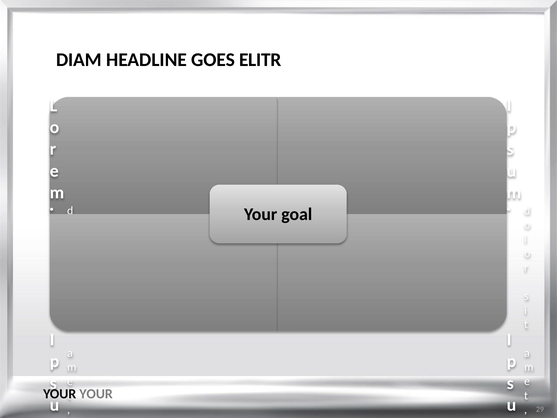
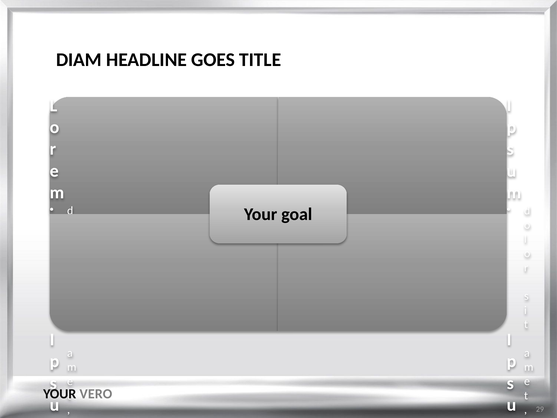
ELITR: ELITR -> TITLE
YOUR at (96, 394): YOUR -> VERO
